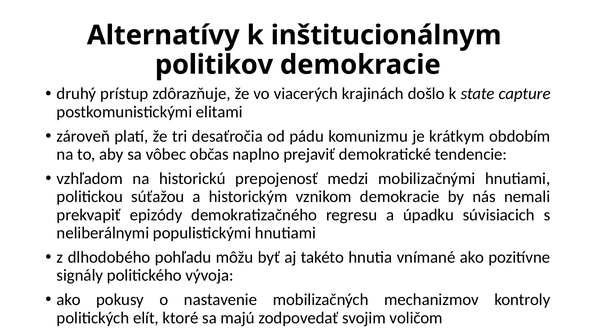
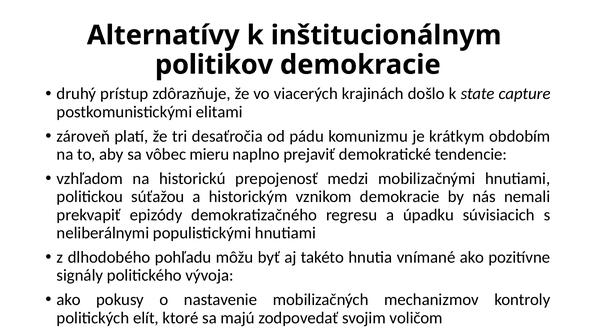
občas: občas -> mieru
